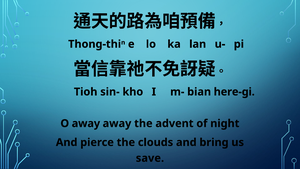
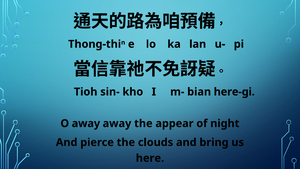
advent: advent -> appear
save: save -> here
